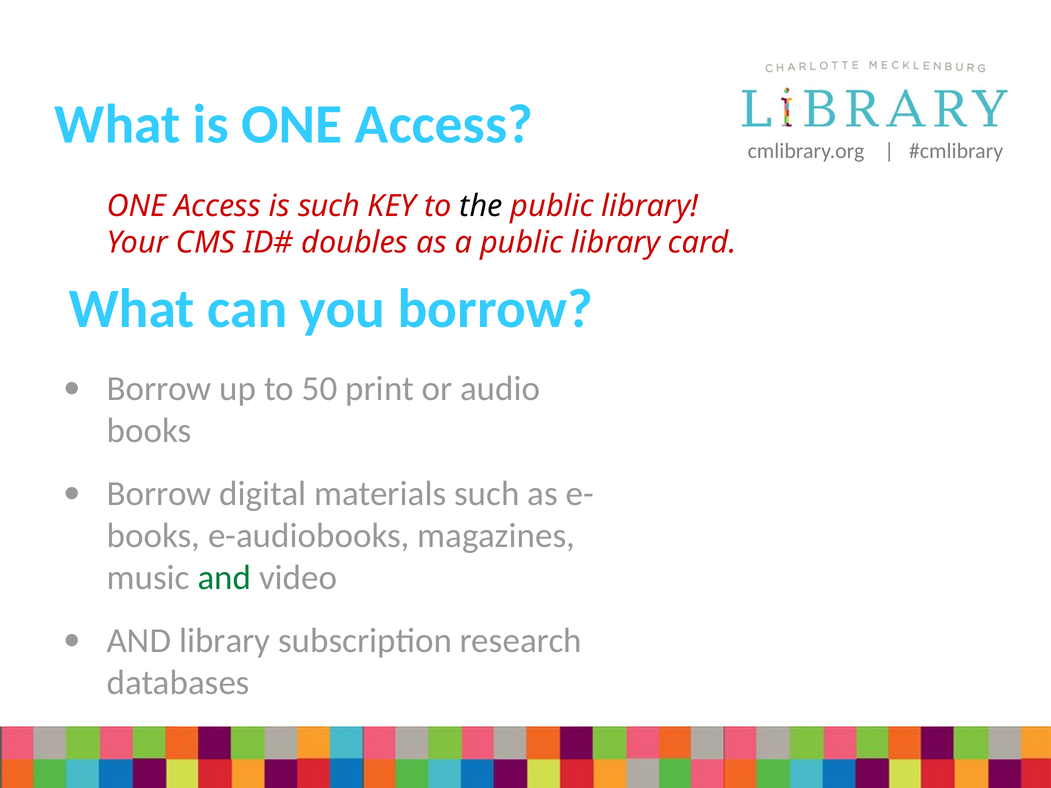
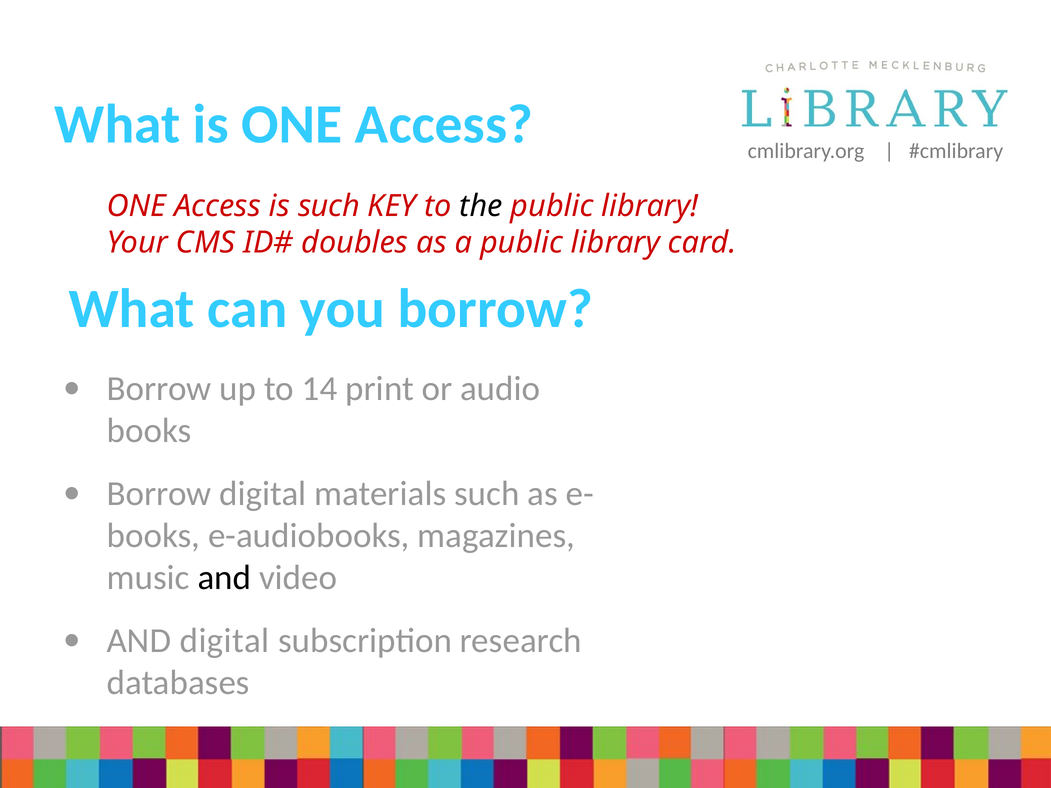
50: 50 -> 14
and at (224, 578) colour: green -> black
AND library: library -> digital
